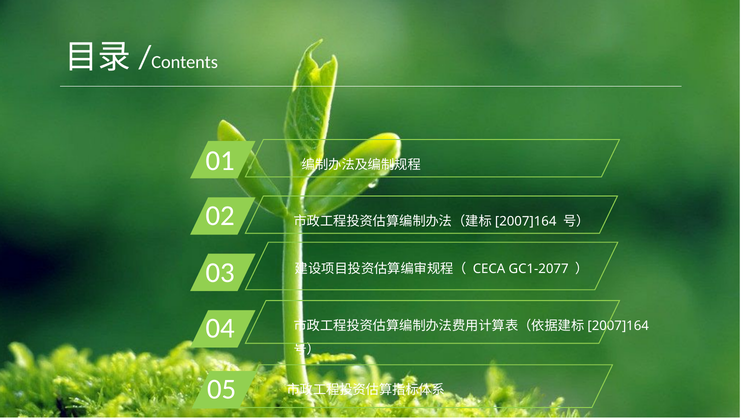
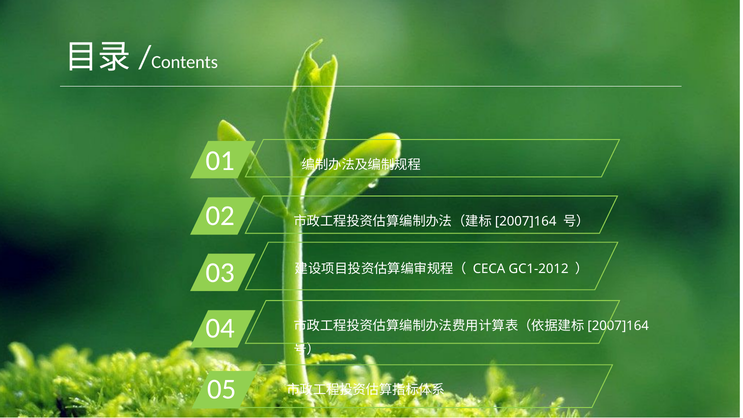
GC1-2077: GC1-2077 -> GC1-2012
